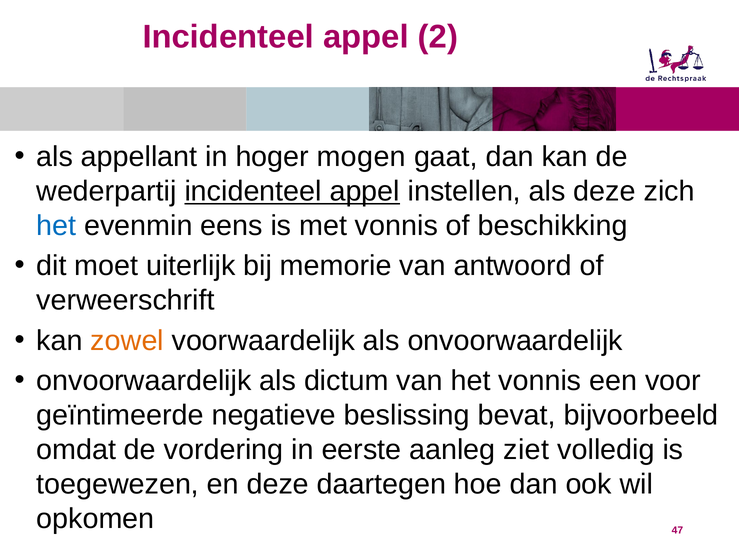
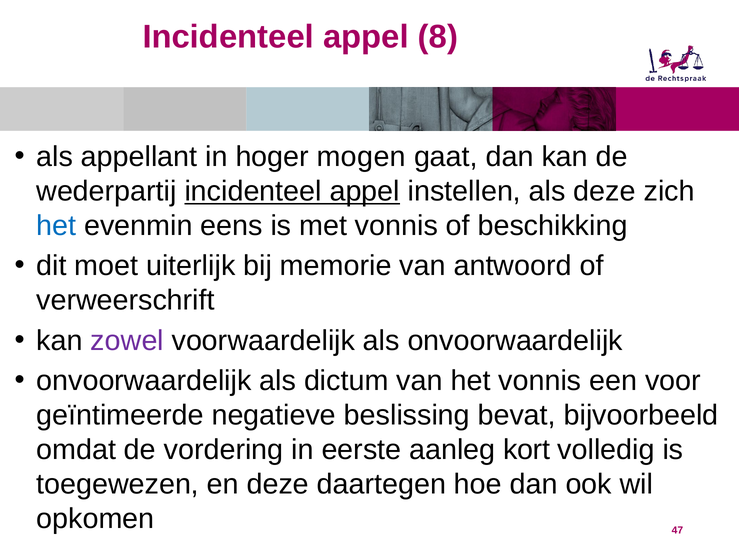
2: 2 -> 8
zowel colour: orange -> purple
ziet: ziet -> kort
